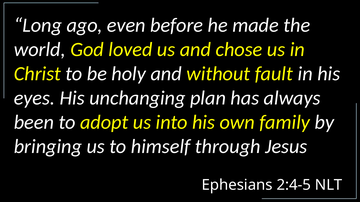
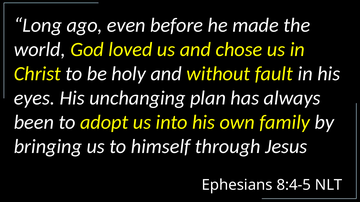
2:4-5: 2:4-5 -> 8:4-5
